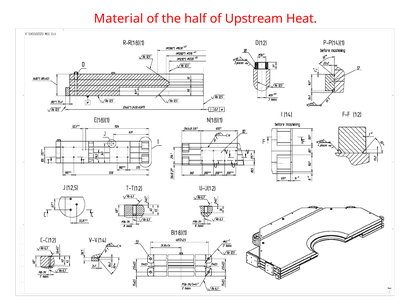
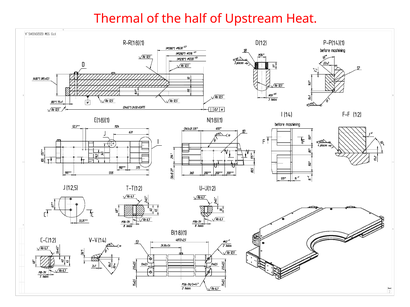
Material: Material -> Thermal
